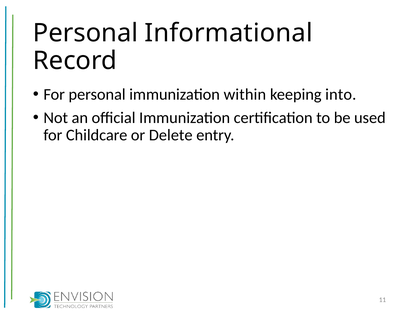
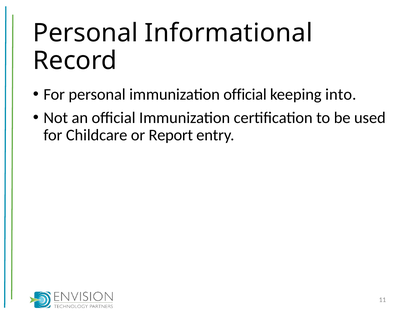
immunization within: within -> official
Delete: Delete -> Report
